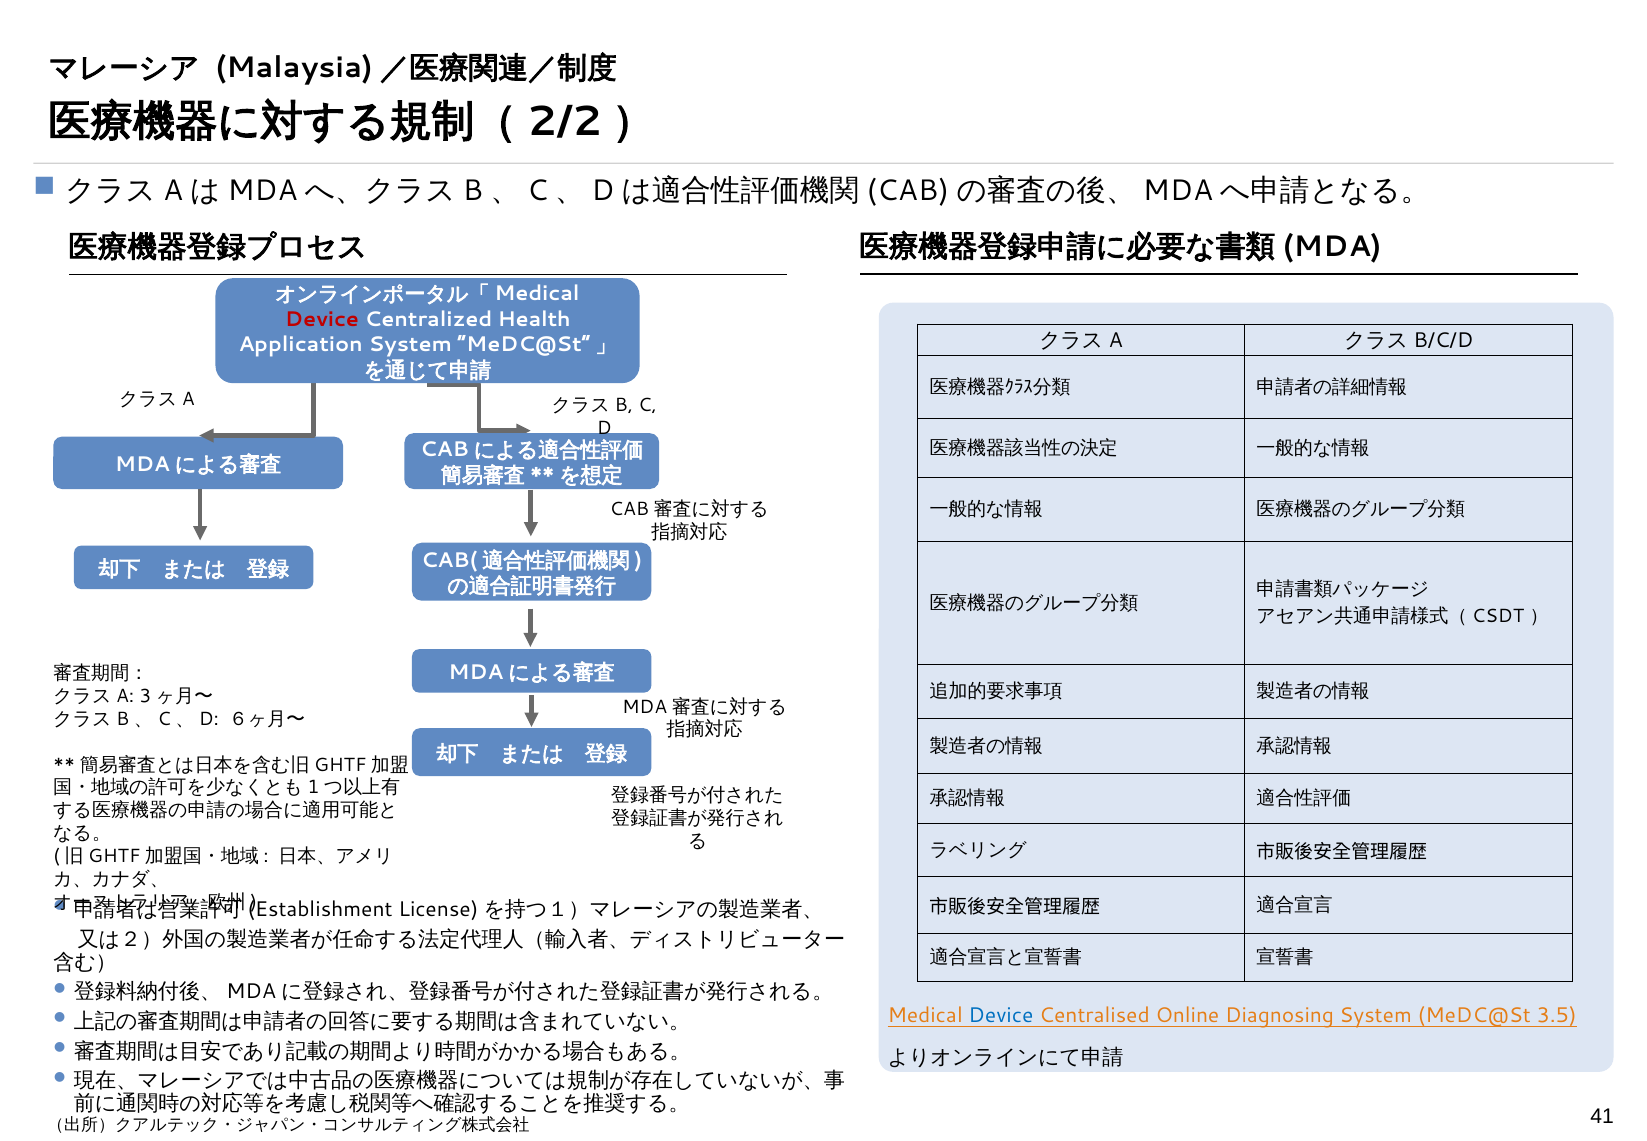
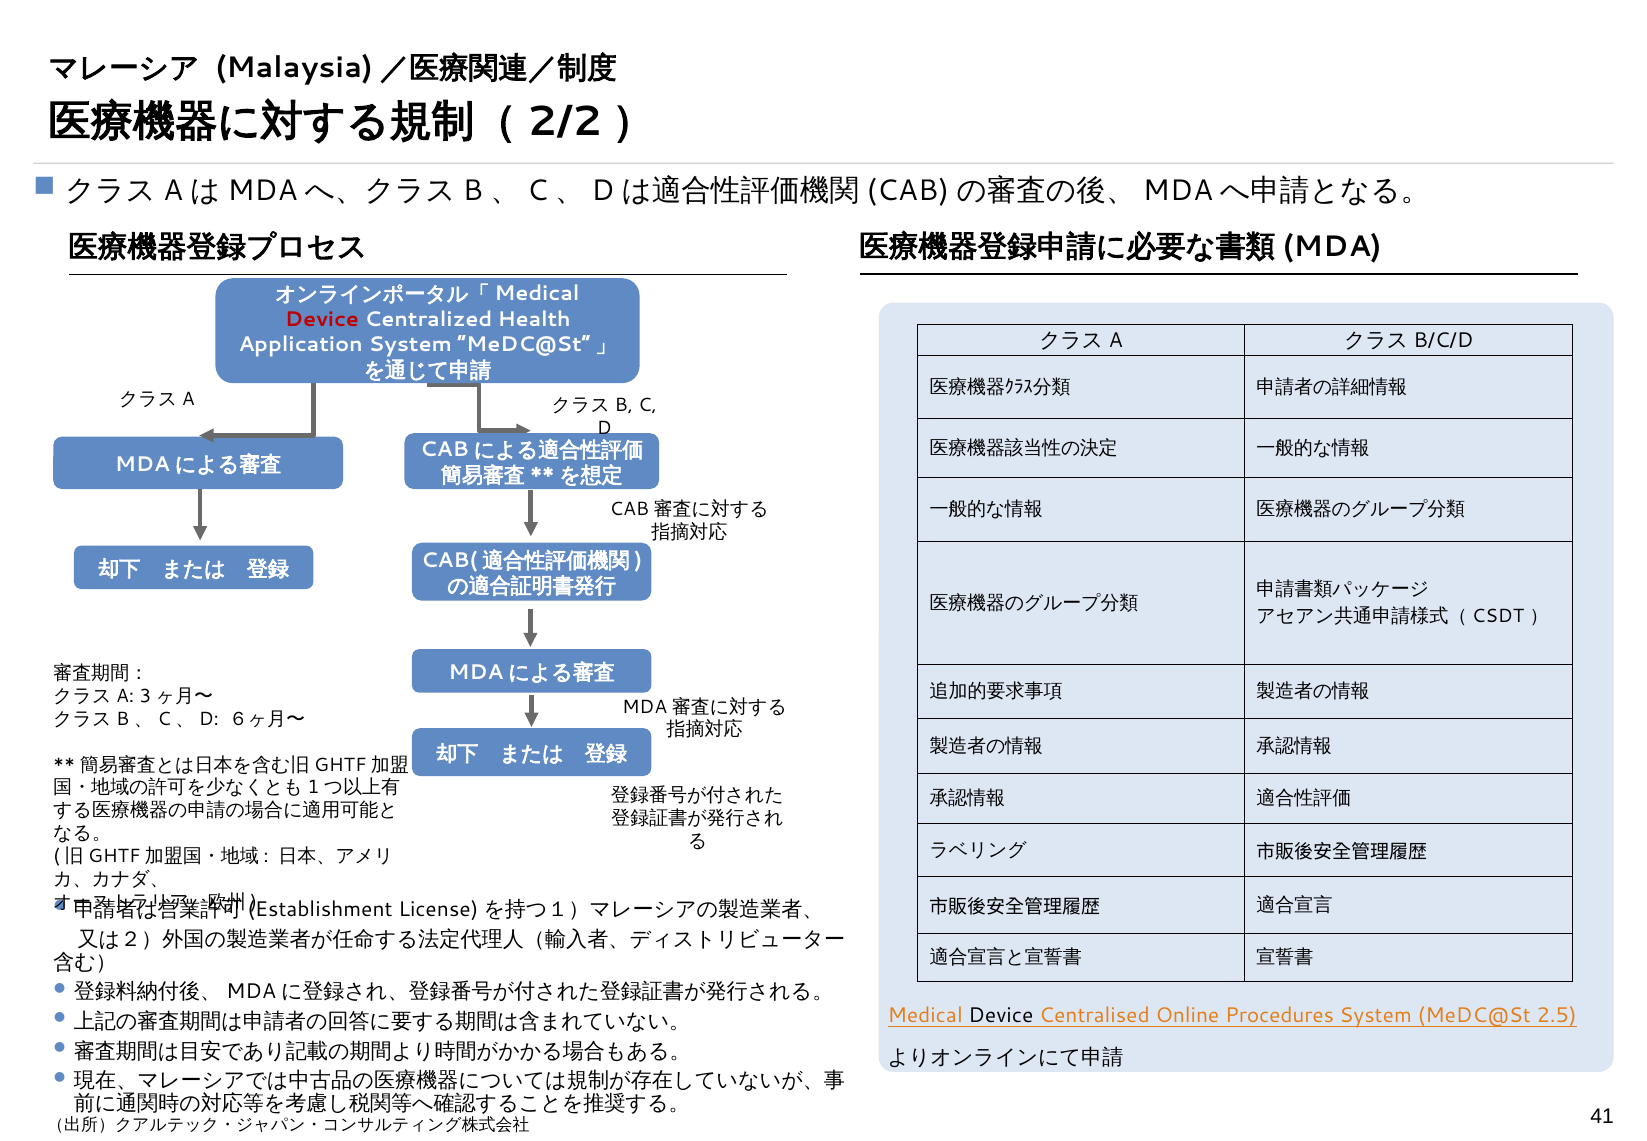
Device at (1001, 1015) colour: blue -> black
Diagnosing: Diagnosing -> Procedures
3.5: 3.5 -> 2.5
